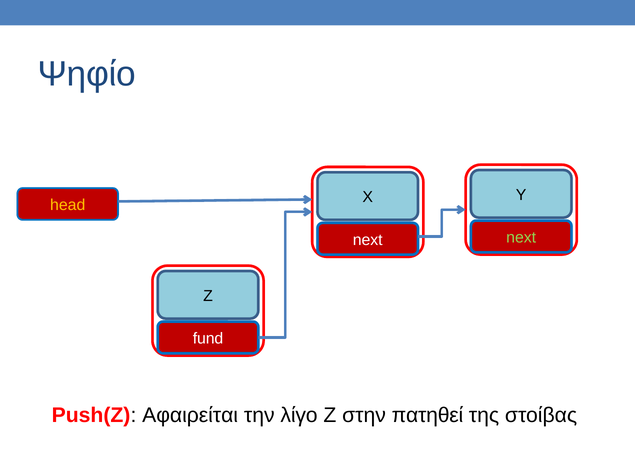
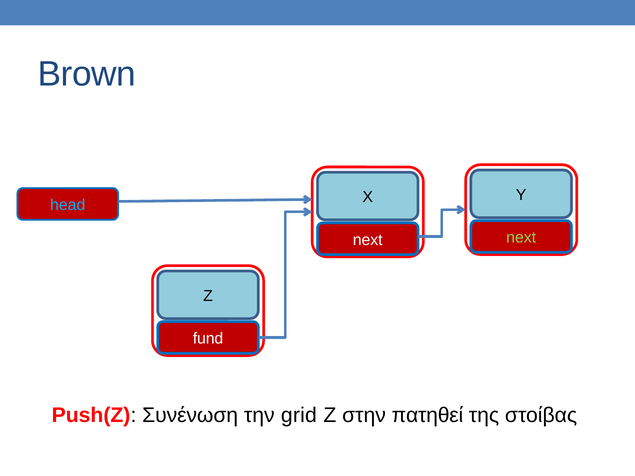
Ψηφίο: Ψηφίο -> Brown
head colour: yellow -> light blue
Αφαιρείται: Αφαιρείται -> Συνένωση
λίγο: λίγο -> grid
